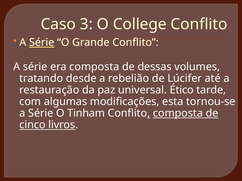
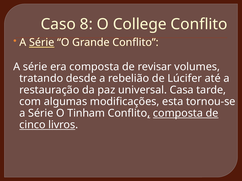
3: 3 -> 8
dessas: dessas -> revisar
Ético: Ético -> Casa
